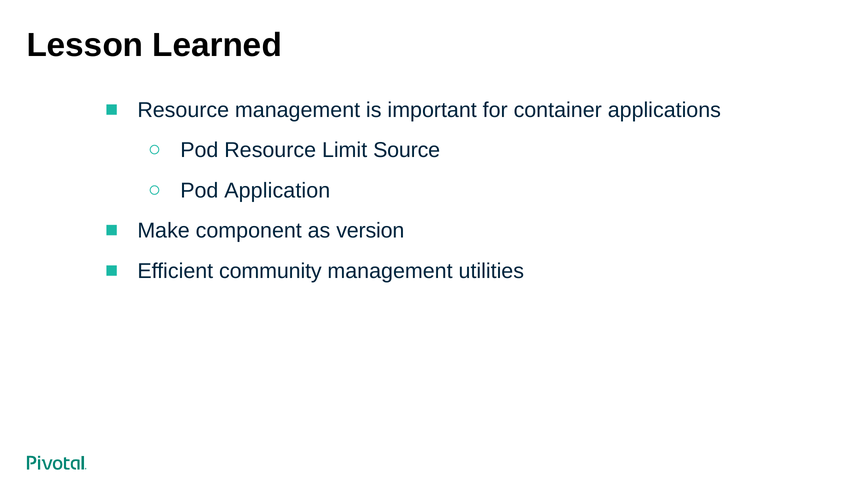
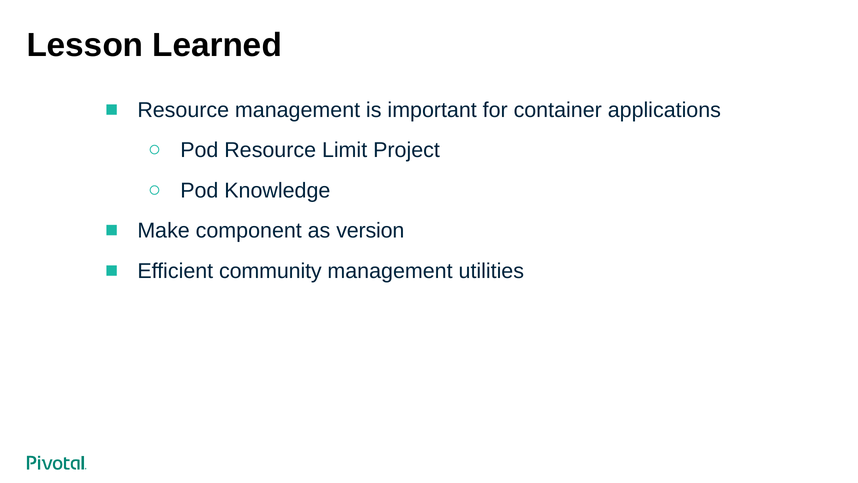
Source: Source -> Project
Application: Application -> Knowledge
